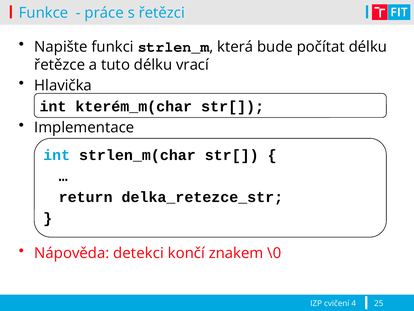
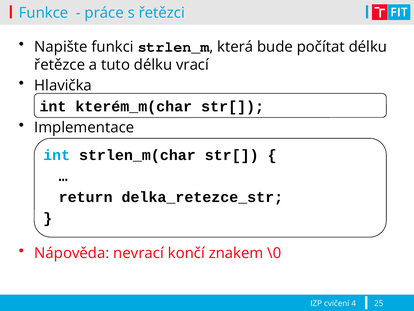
detekci: detekci -> nevrací
